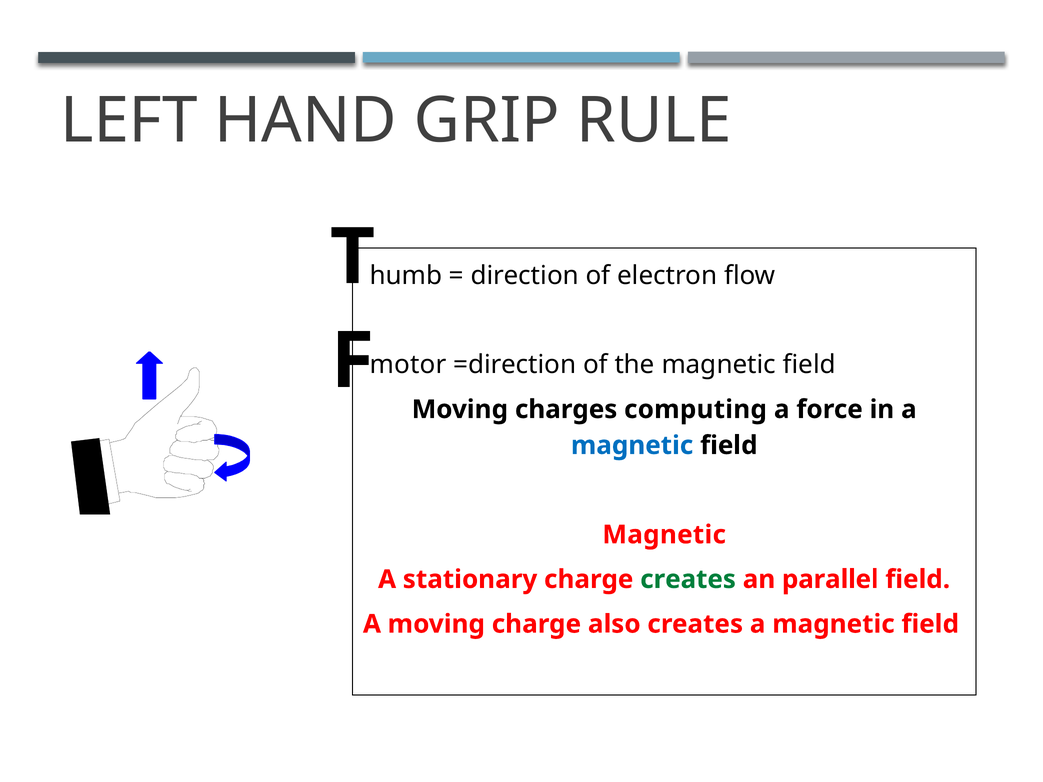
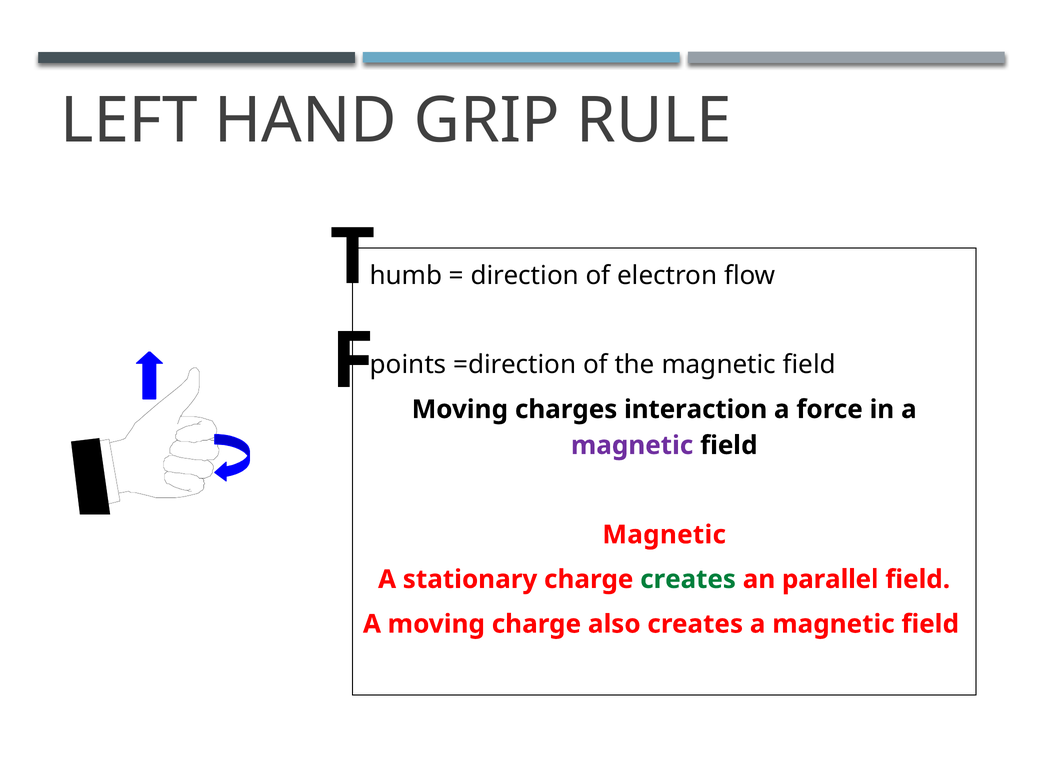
motor: motor -> points
computing: computing -> interaction
magnetic at (632, 446) colour: blue -> purple
